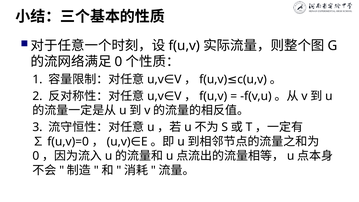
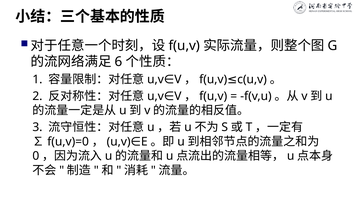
0 at (119, 62): 0 -> 6
